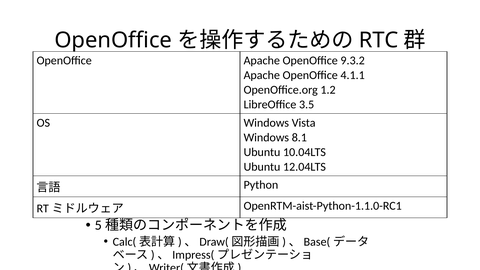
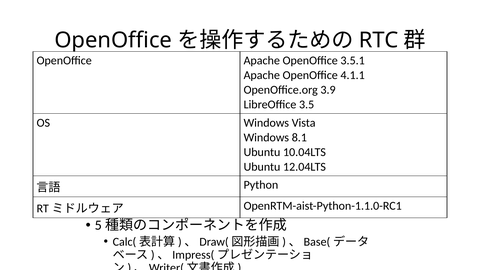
9.3.2: 9.3.2 -> 3.5.1
1.2: 1.2 -> 3.9
